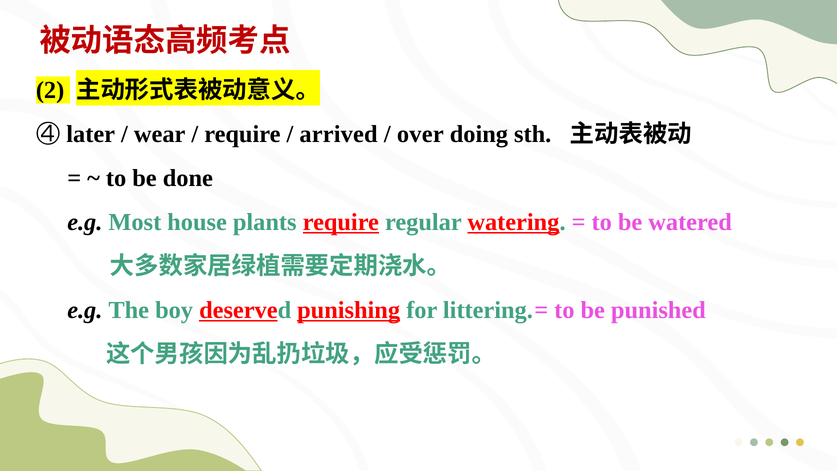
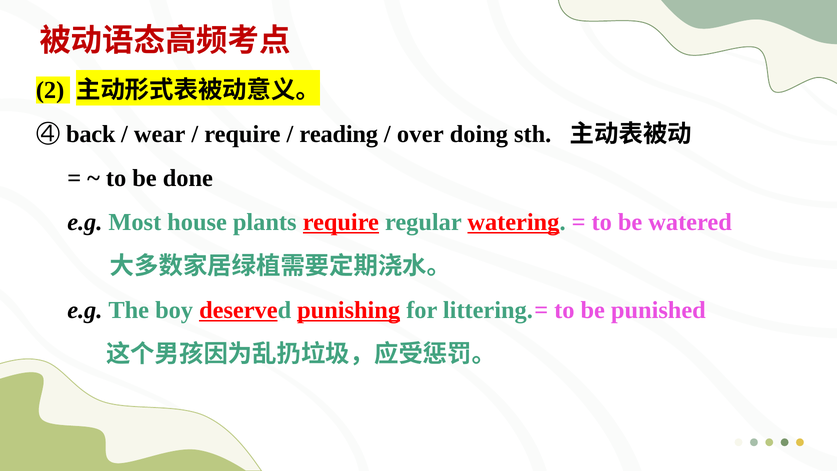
later: later -> back
arrived: arrived -> reading
